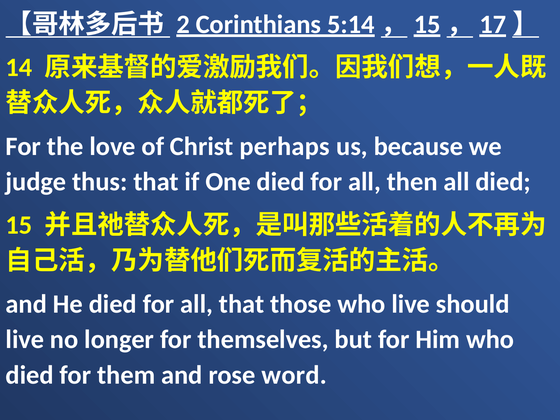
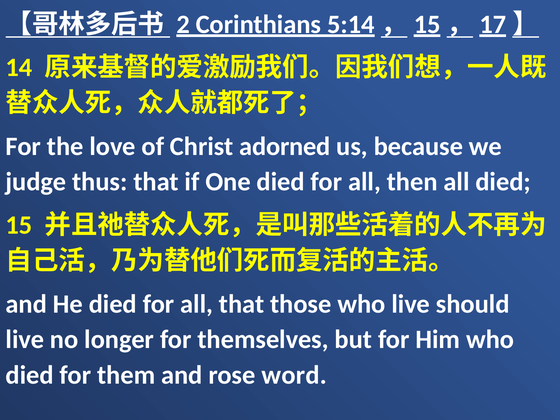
perhaps: perhaps -> adorned
